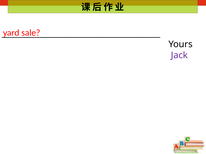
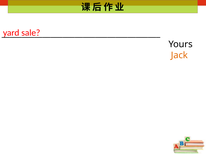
Jack colour: purple -> orange
